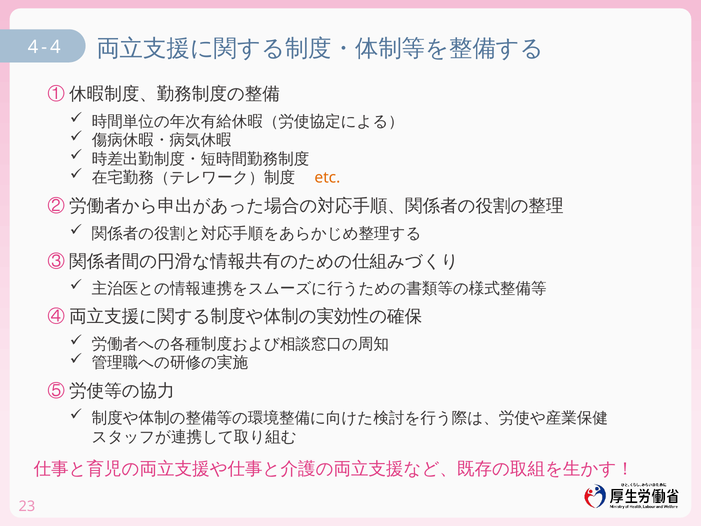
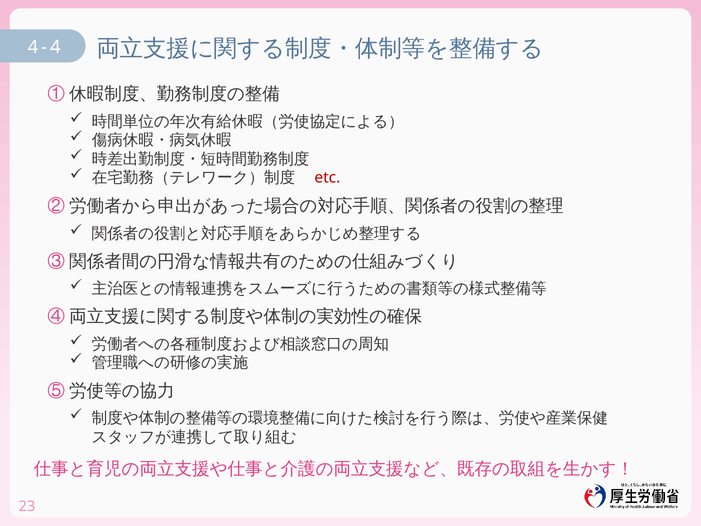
etc colour: orange -> red
